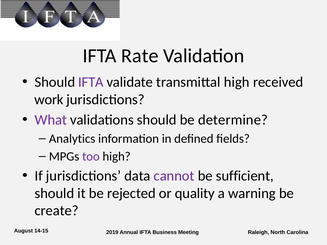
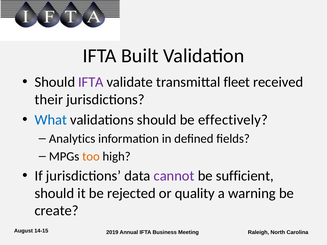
Rate: Rate -> Built
transmittal high: high -> fleet
work: work -> their
What colour: purple -> blue
determine: determine -> effectively
too colour: purple -> orange
